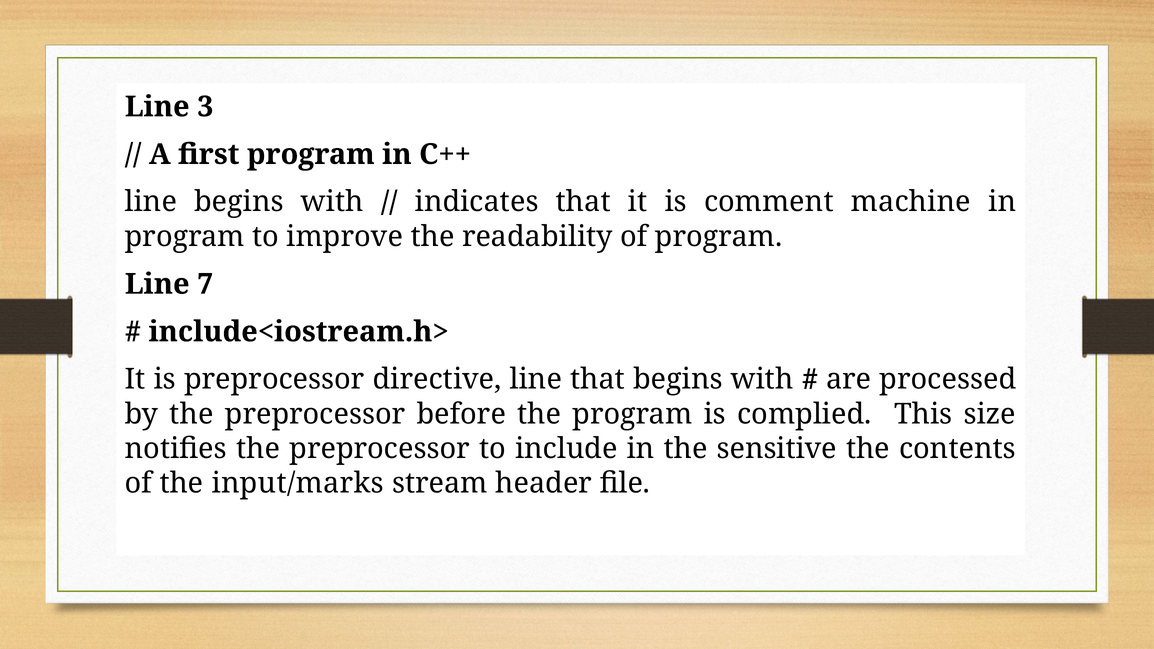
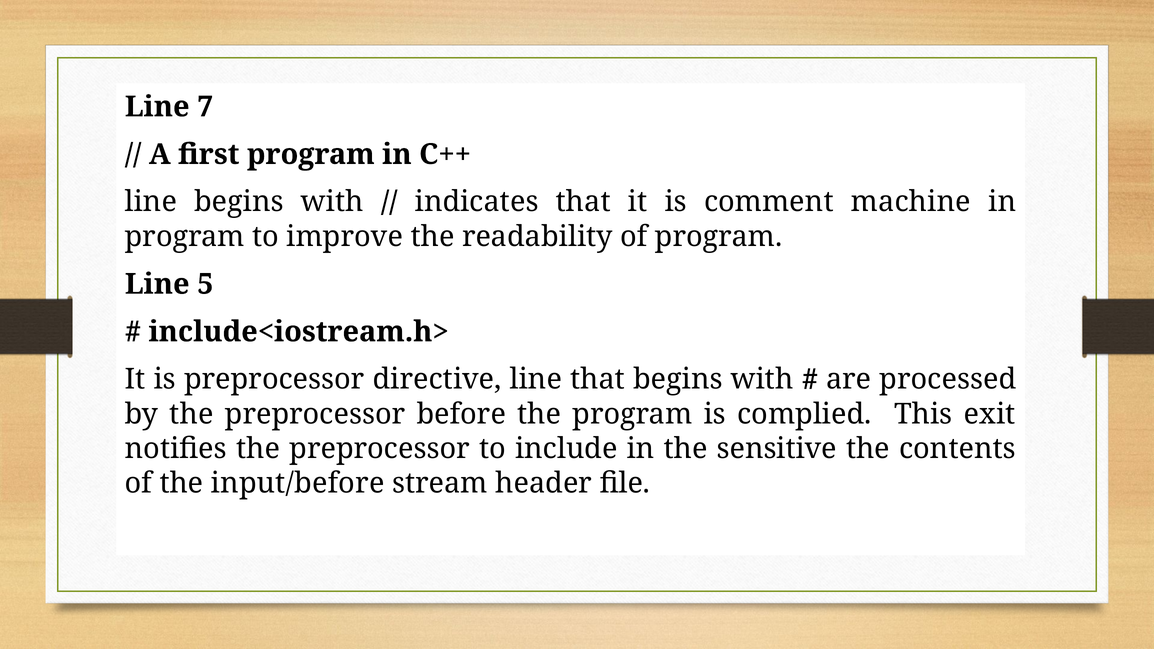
3: 3 -> 7
7: 7 -> 5
size: size -> exit
input/marks: input/marks -> input/before
